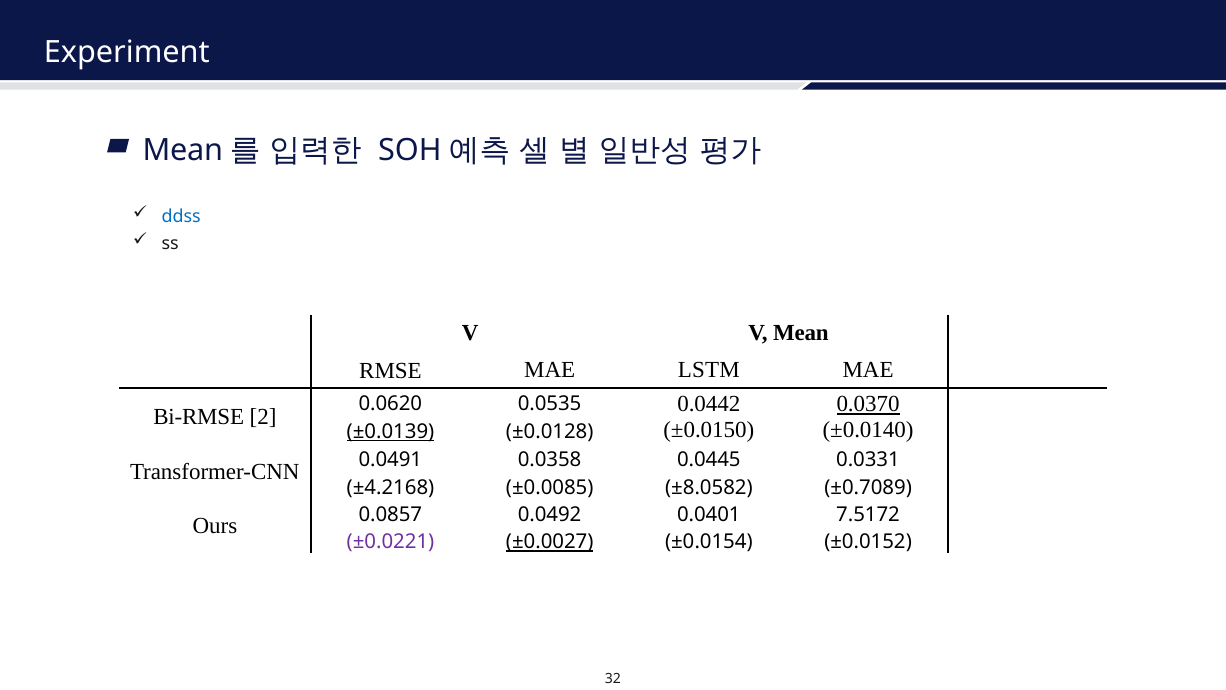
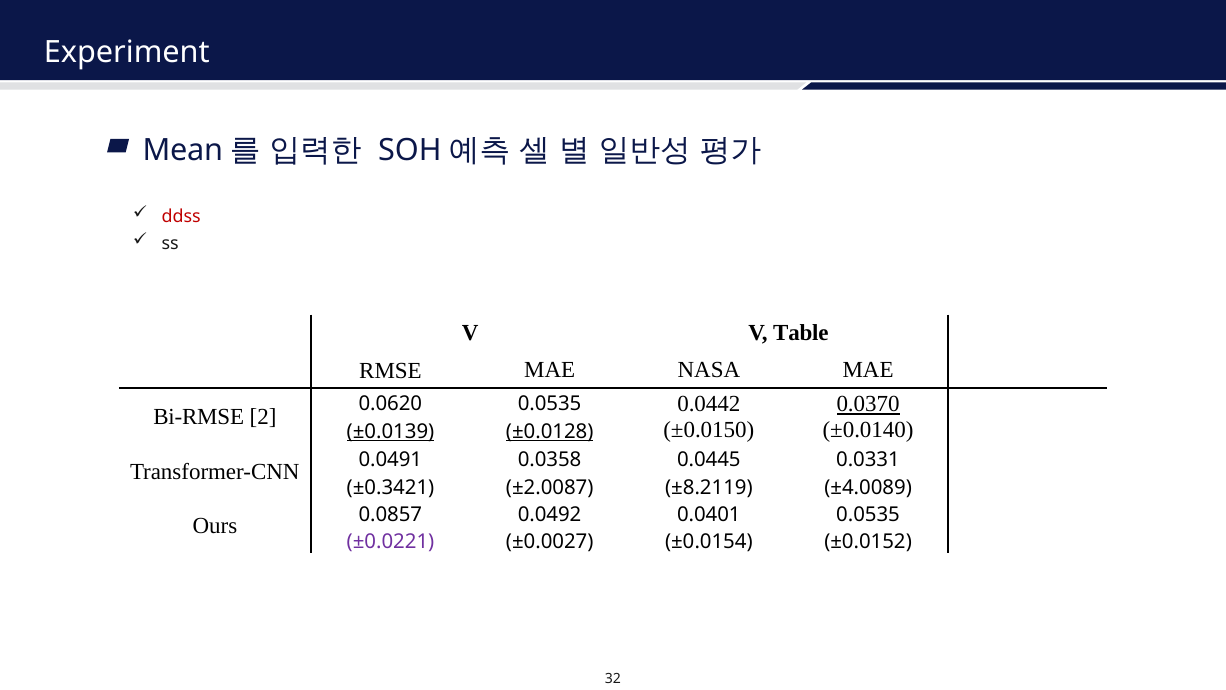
ddss colour: blue -> red
V Mean: Mean -> Table
LSTM: LSTM -> NASA
±0.0128 underline: none -> present
±4.2168: ±4.2168 -> ±0.3421
±0.0085: ±0.0085 -> ±2.0087
±8.0582: ±8.0582 -> ±8.2119
±0.7089: ±0.7089 -> ±4.0089
7.5172 at (868, 514): 7.5172 -> 0.0535
±0.0027 underline: present -> none
